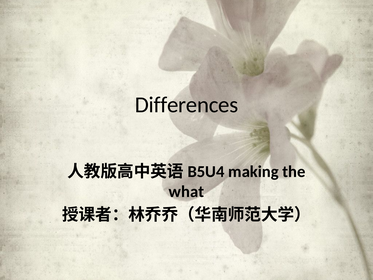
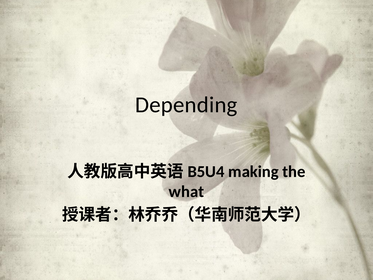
Differences: Differences -> Depending
